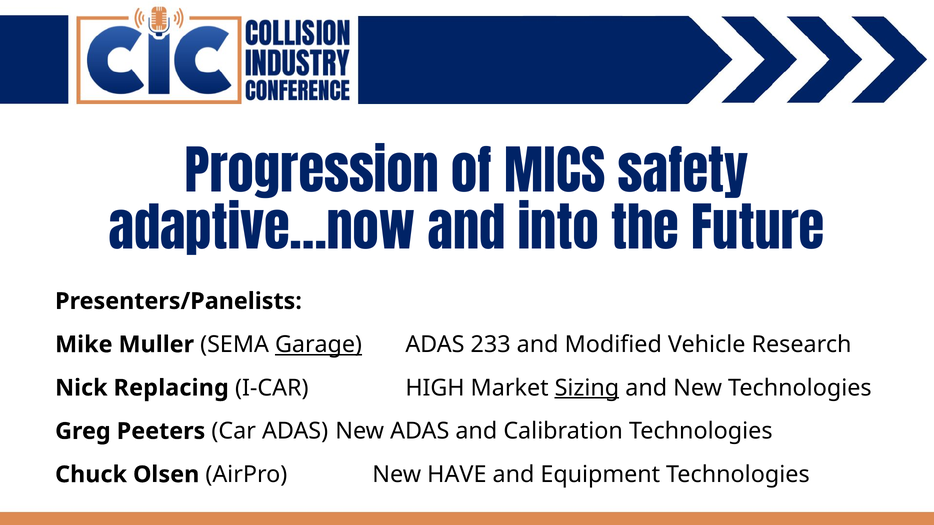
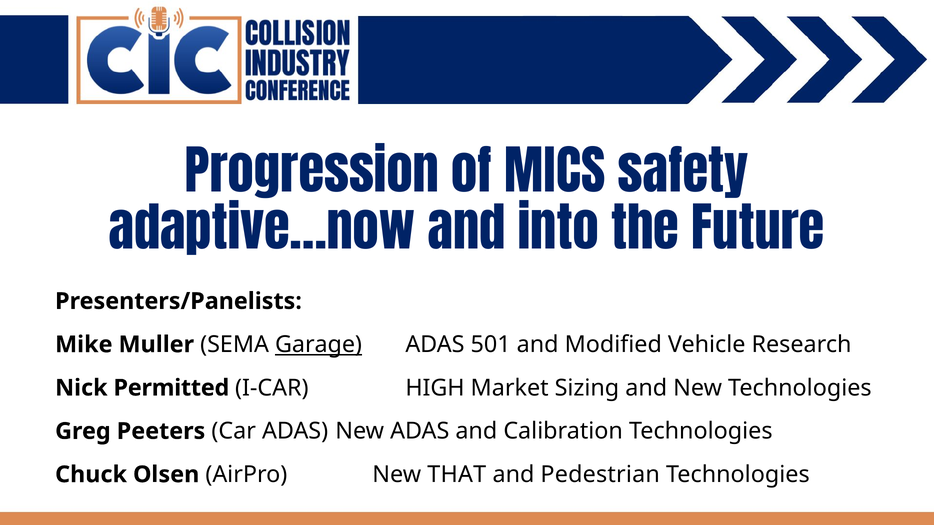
233: 233 -> 501
Replacing: Replacing -> Permitted
Sizing underline: present -> none
HAVE: HAVE -> THAT
Equipment: Equipment -> Pedestrian
